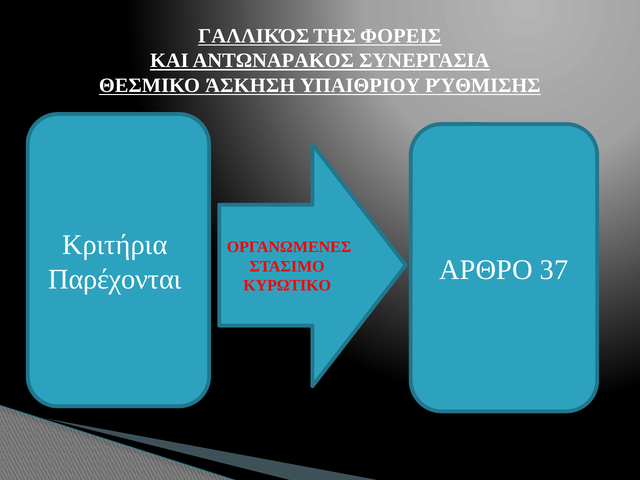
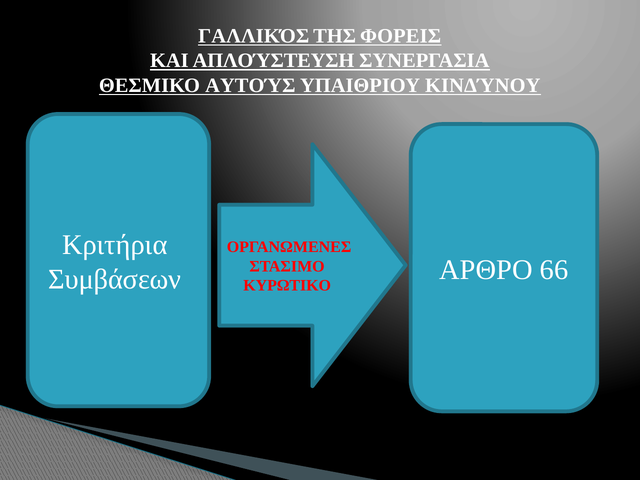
ΑΝΤΩΝΑΡΑΚΟΣ: ΑΝΤΩΝΑΡΑΚΟΣ -> ΑΠΛΟΎΣΤΕΥΣΗ
ΆΣΚΗΣΗ: ΆΣΚΗΣΗ -> ΑΥΤΟΎΣ
ΡΎΘΜΙΣΗΣ: ΡΎΘΜΙΣΗΣ -> ΚΙΝΔΎΝΟΥ
37: 37 -> 66
Παρέχονται: Παρέχονται -> Συμβάσεων
